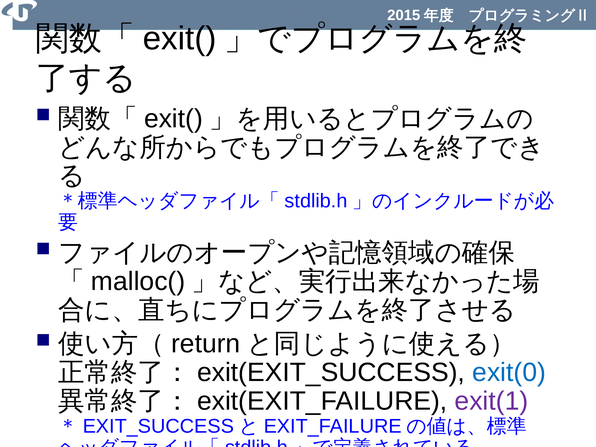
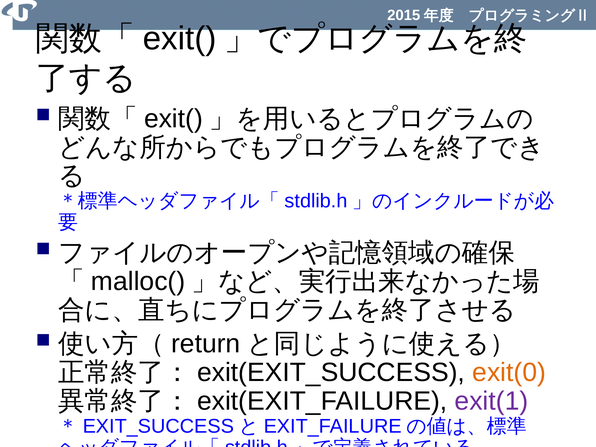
exit(0 colour: blue -> orange
